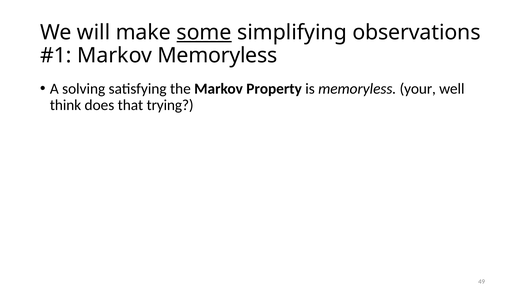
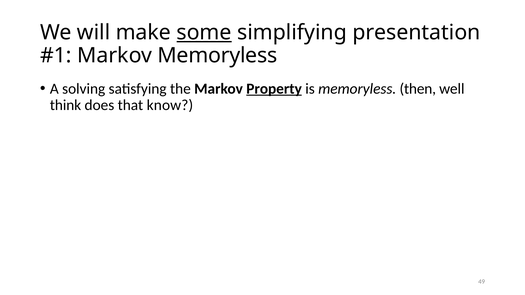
observations: observations -> presentation
Property underline: none -> present
your: your -> then
trying: trying -> know
